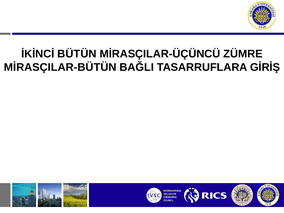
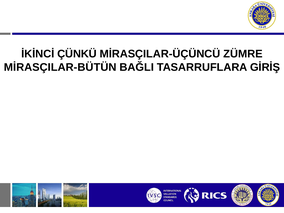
BÜTÜN: BÜTÜN -> ÇÜNKÜ
